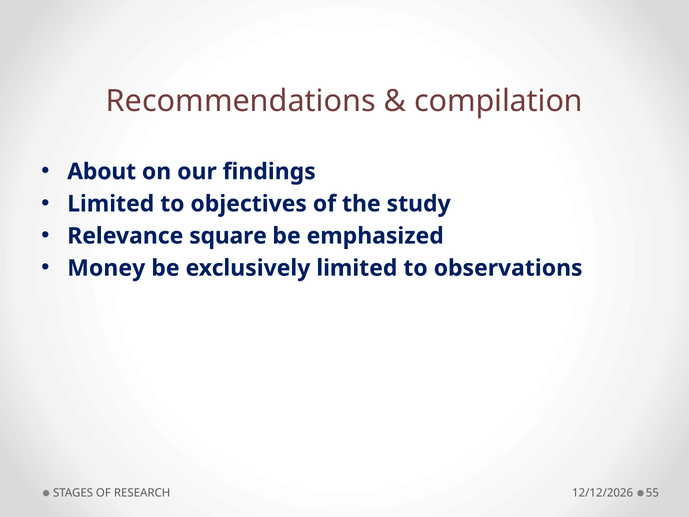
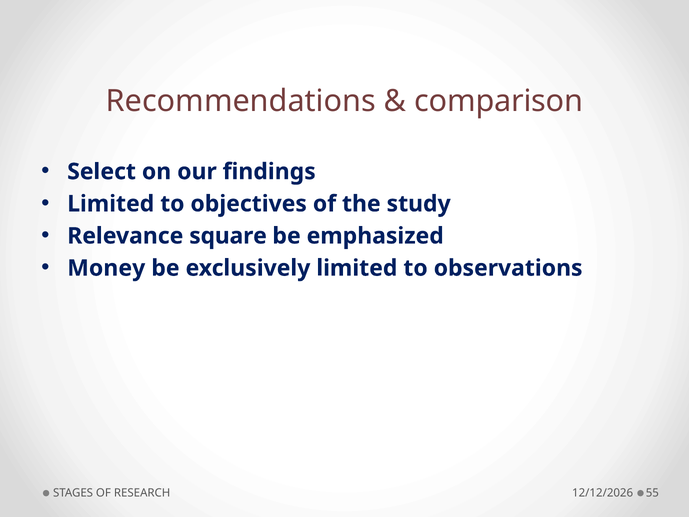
compilation: compilation -> comparison
About: About -> Select
